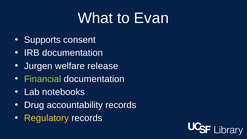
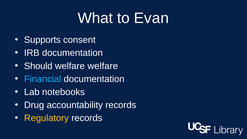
Jurgen: Jurgen -> Should
welfare release: release -> welfare
Financial colour: light green -> light blue
